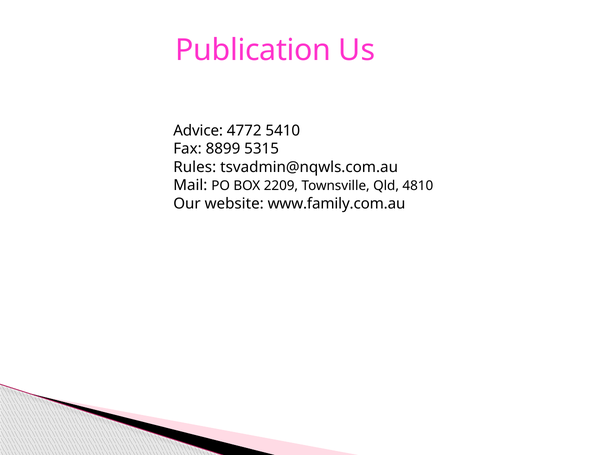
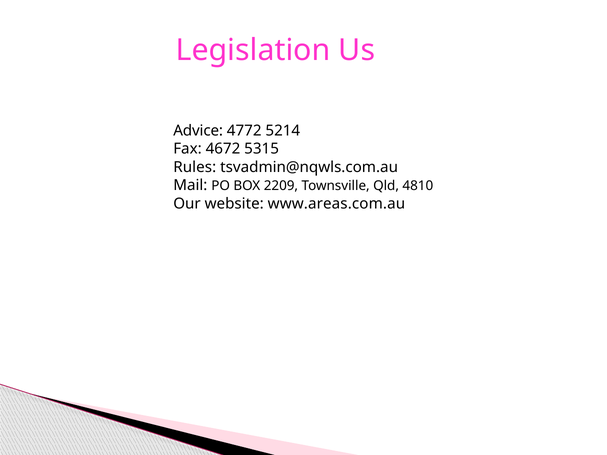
Publication: Publication -> Legislation
5410: 5410 -> 5214
8899: 8899 -> 4672
www.family.com.au: www.family.com.au -> www.areas.com.au
